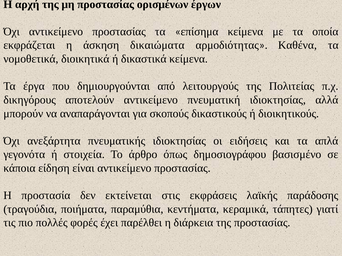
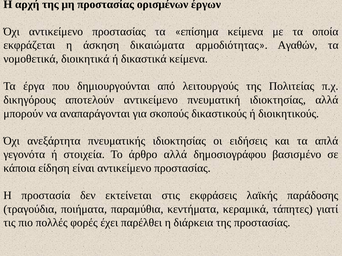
Καθένα: Καθένα -> Αγαθών
άρθρο όπως: όπως -> αλλά
